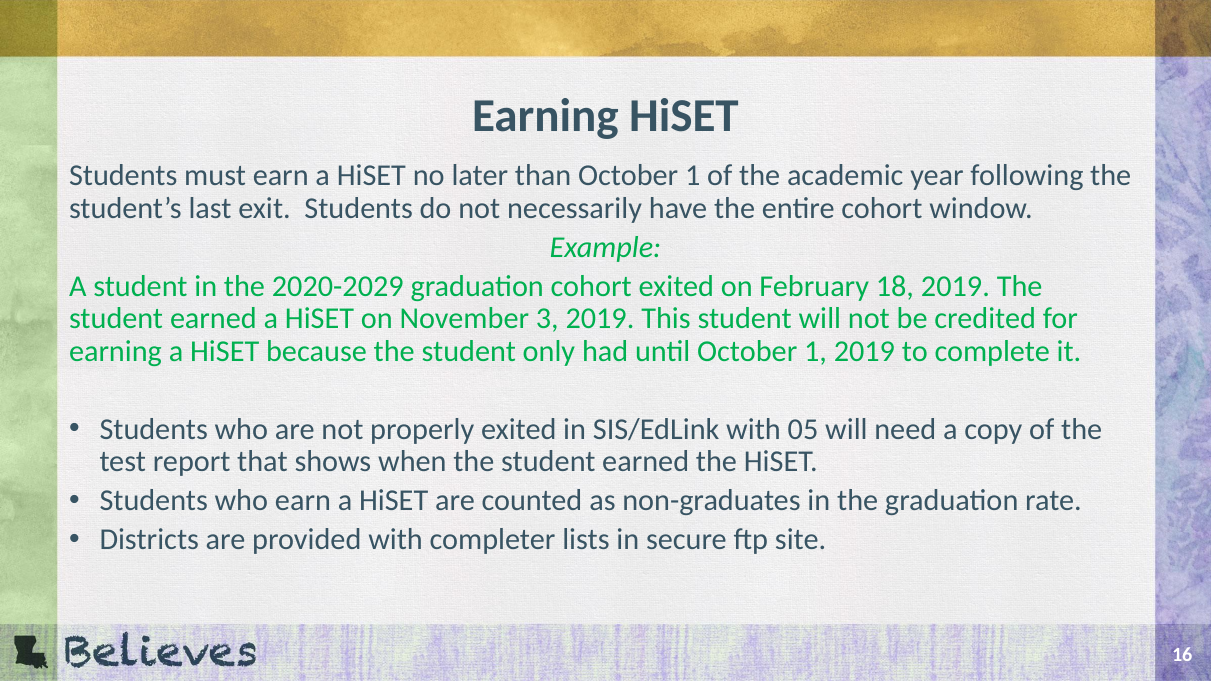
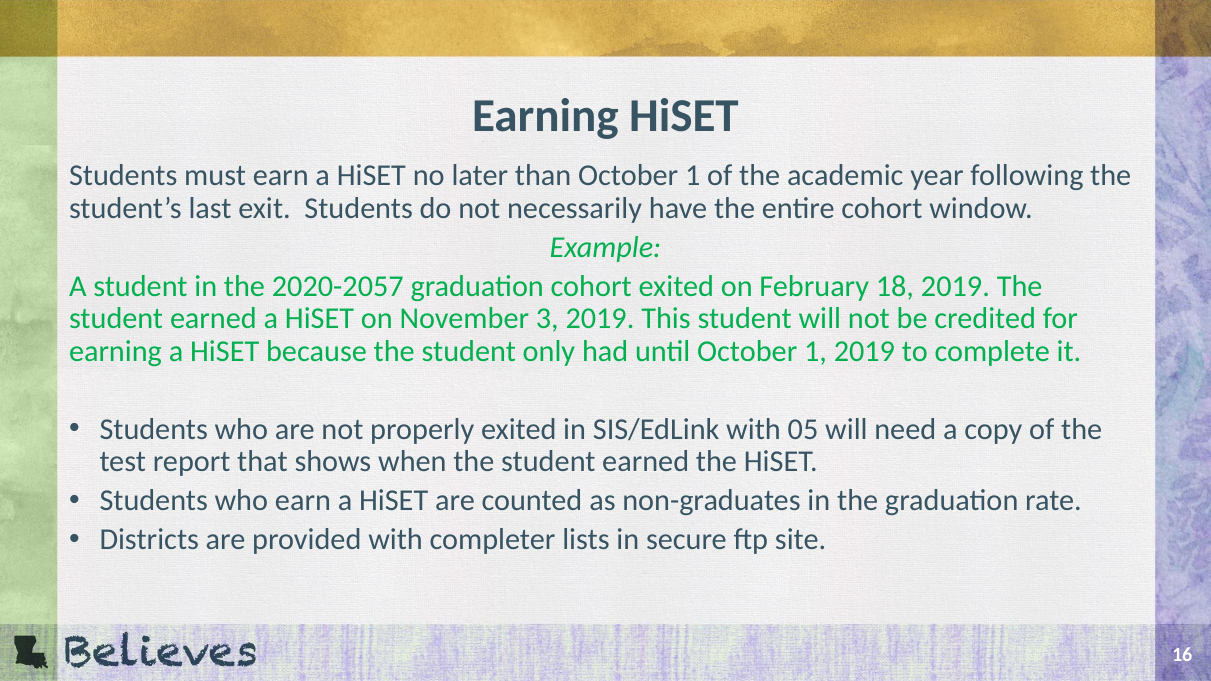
2020-2029: 2020-2029 -> 2020-2057
